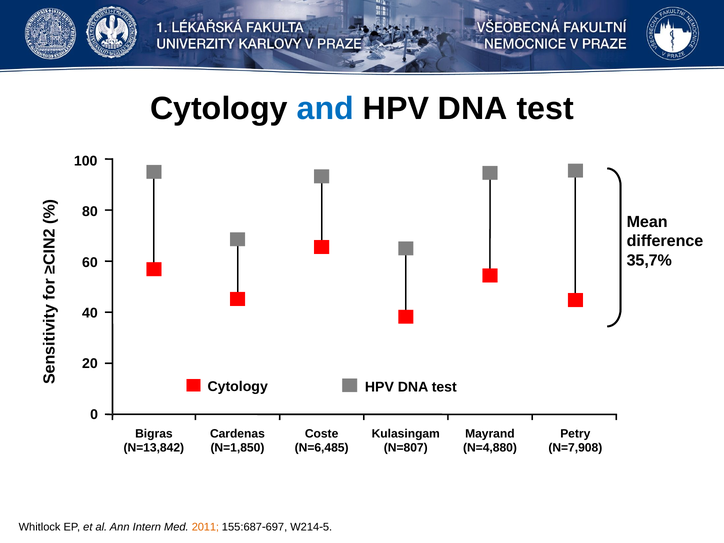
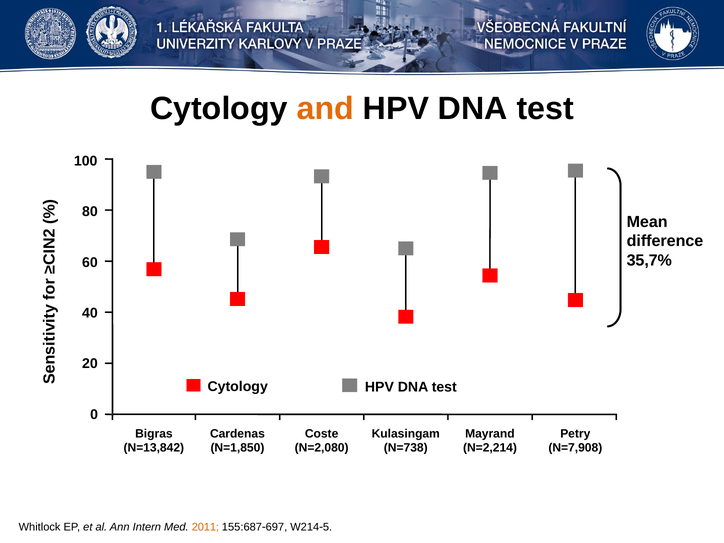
and colour: blue -> orange
N=6,485: N=6,485 -> N=2,080
N=807: N=807 -> N=738
N=4,880: N=4,880 -> N=2,214
